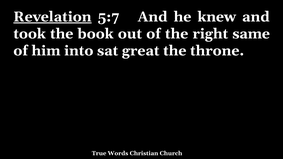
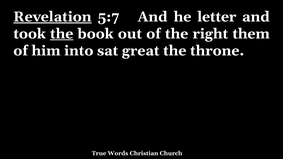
knew: knew -> letter
the at (62, 34) underline: none -> present
same: same -> them
